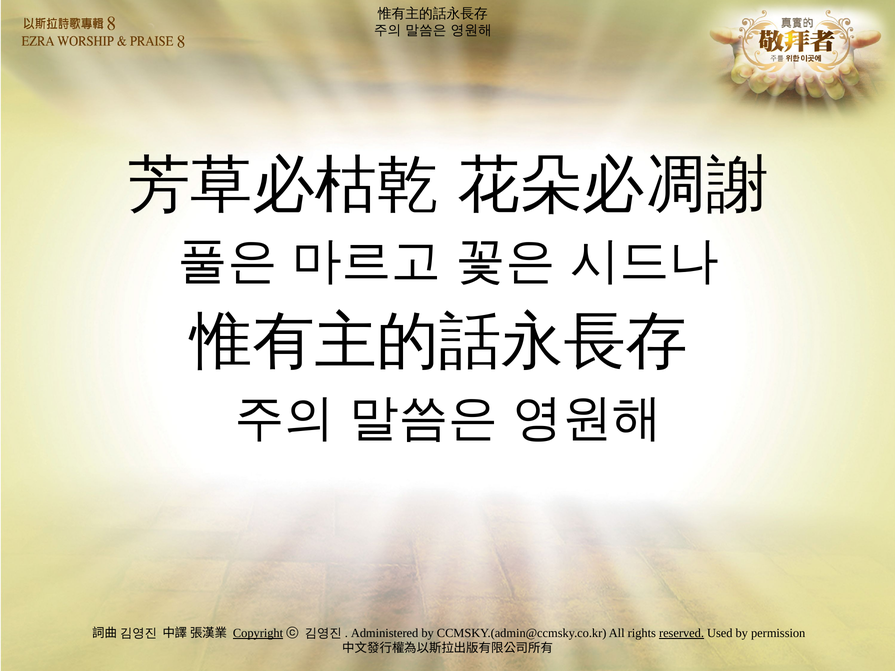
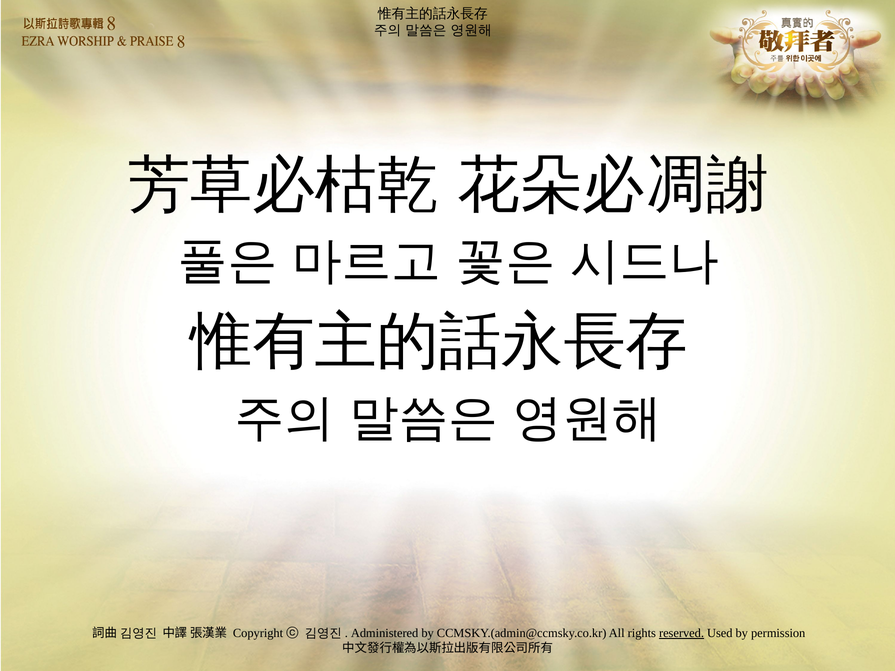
Copyright underline: present -> none
